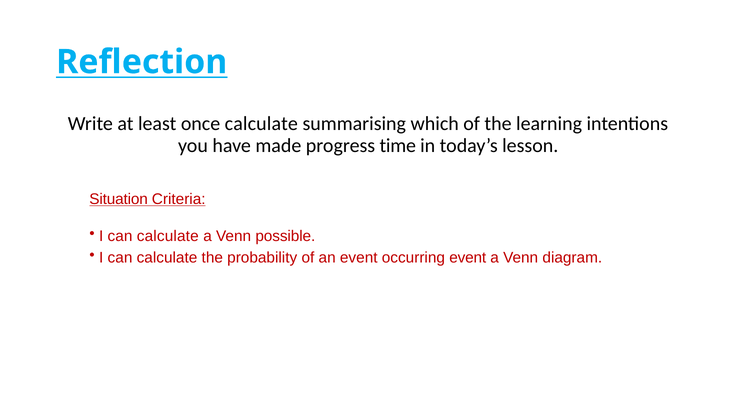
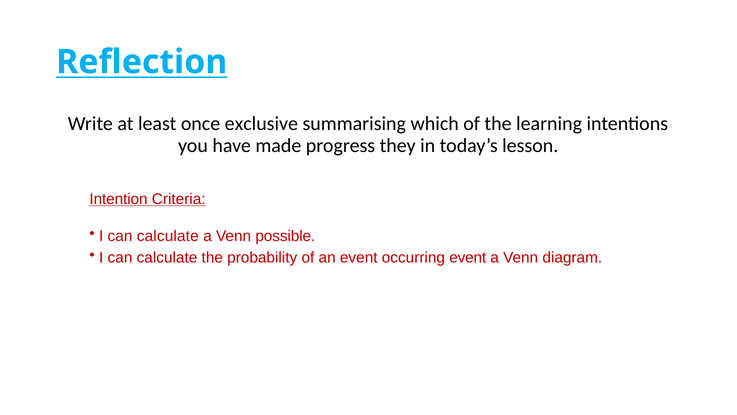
once calculate: calculate -> exclusive
time: time -> they
Situation: Situation -> Intention
